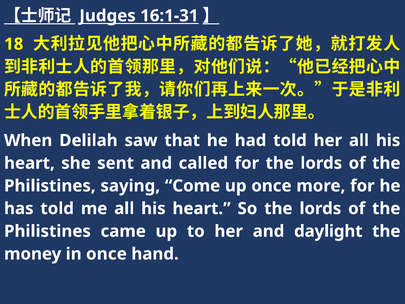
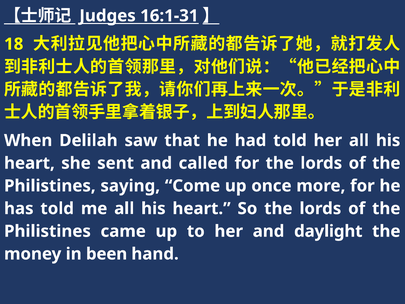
in once: once -> been
